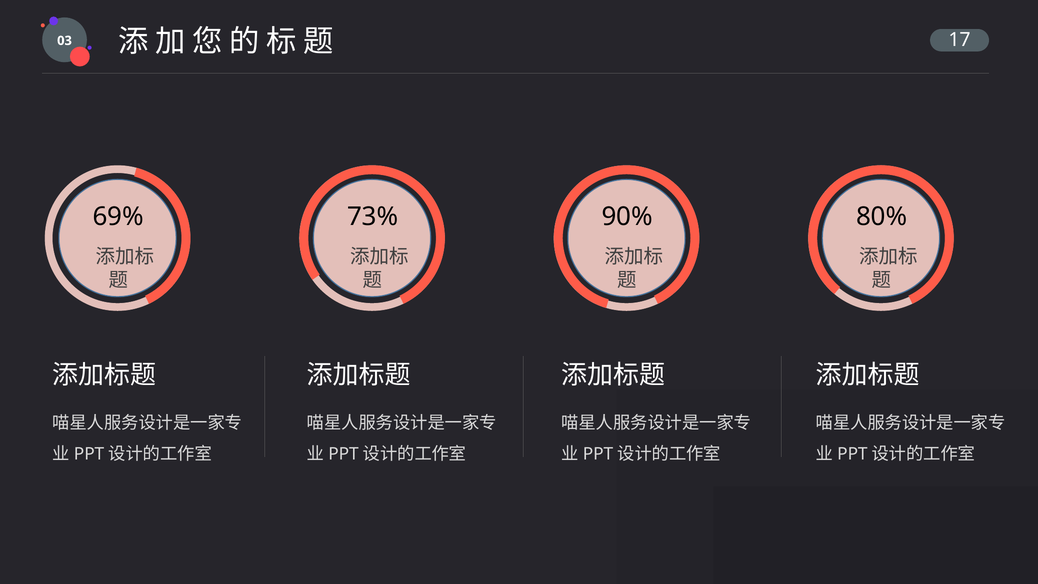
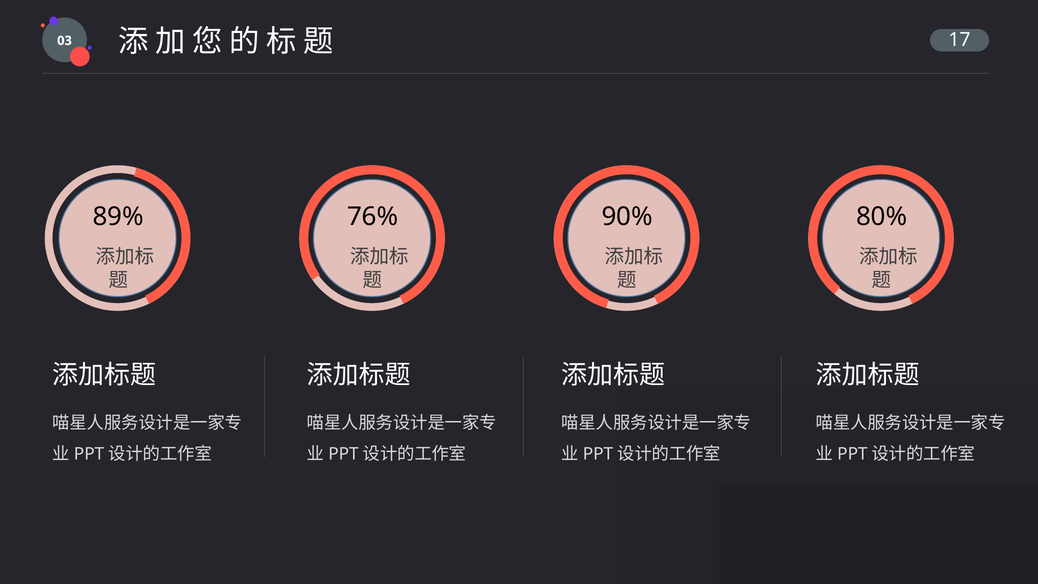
69%: 69% -> 89%
73%: 73% -> 76%
